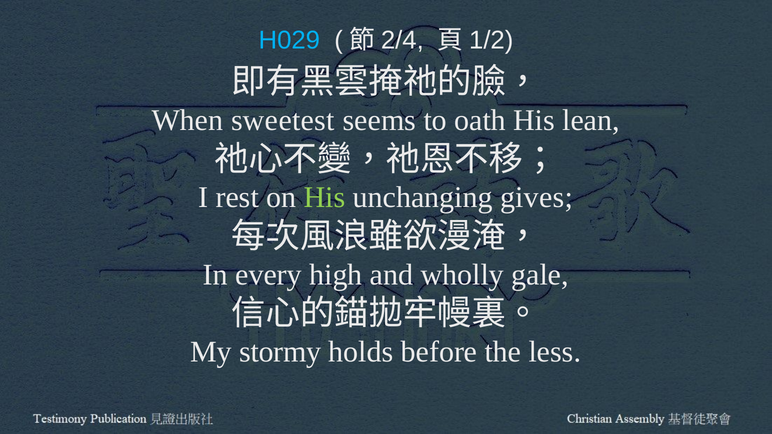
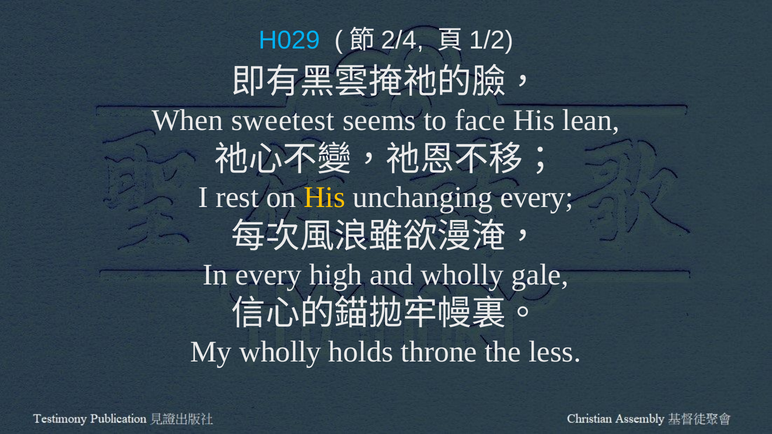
oath: oath -> face
His at (325, 198) colour: light green -> yellow
unchanging gives: gives -> every
My stormy: stormy -> wholly
before: before -> throne
